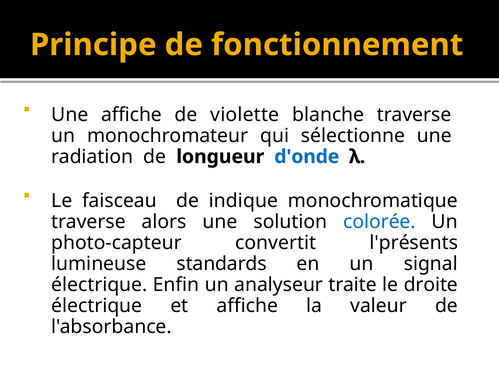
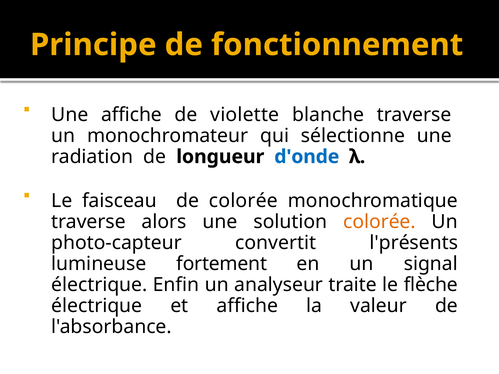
de indique: indique -> colorée
colorée at (379, 222) colour: blue -> orange
standards: standards -> fortement
droite: droite -> flèche
